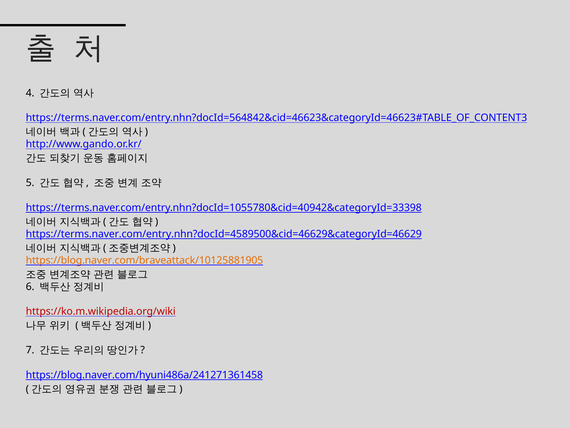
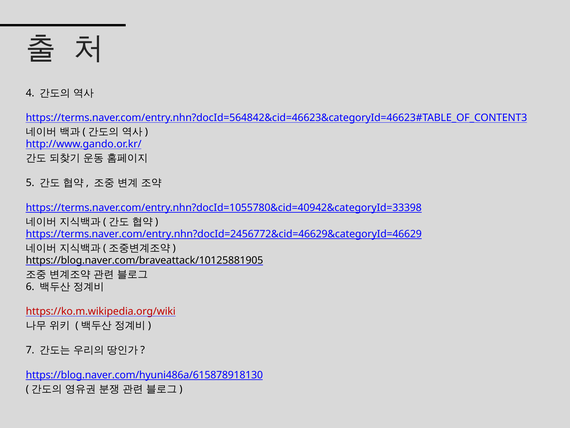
https://terms.naver.com/entry.nhn?docId=4589500&cid=46629&categoryId=46629: https://terms.naver.com/entry.nhn?docId=4589500&cid=46629&categoryId=46629 -> https://terms.naver.com/entry.nhn?docId=2456772&cid=46629&categoryId=46629
https://blog.naver.com/braveattack/10125881905 colour: orange -> black
https://blog.naver.com/hyuni486a/241271361458: https://blog.naver.com/hyuni486a/241271361458 -> https://blog.naver.com/hyuni486a/615878918130
